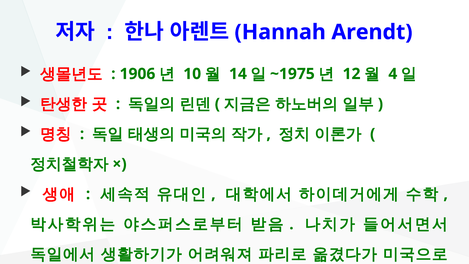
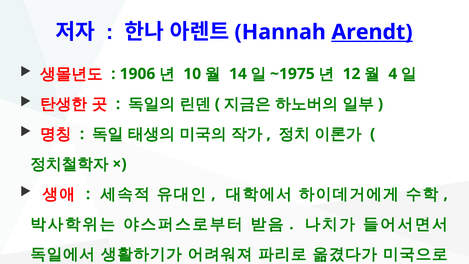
Arendt underline: none -> present
